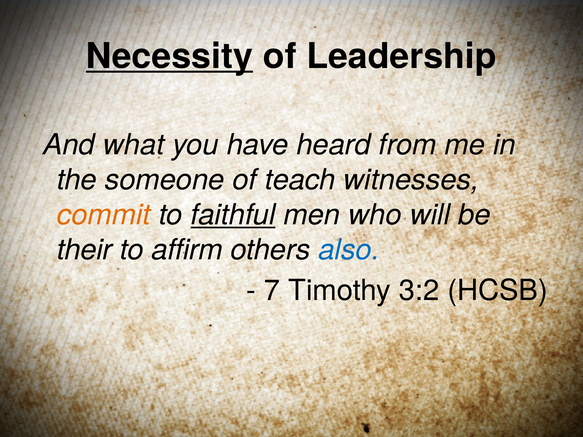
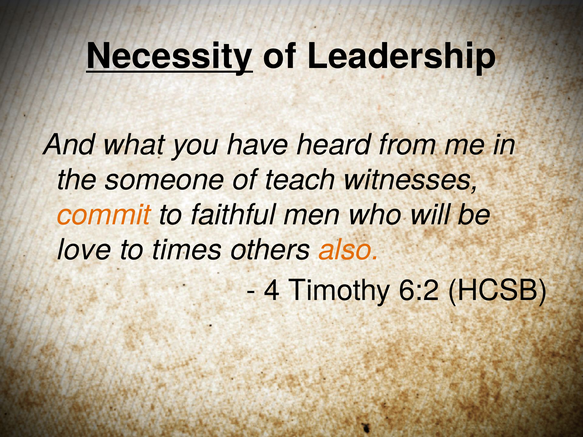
faithful underline: present -> none
their: their -> love
affirm: affirm -> times
also colour: blue -> orange
7: 7 -> 4
3:2: 3:2 -> 6:2
